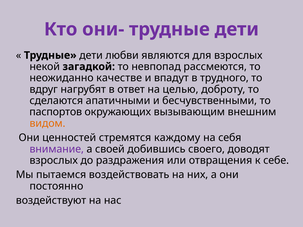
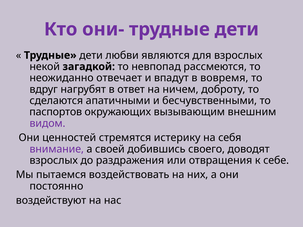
качестве: качестве -> отвечает
трудного: трудного -> вовремя
целью: целью -> ничем
видом colour: orange -> purple
каждому: каждому -> истерику
